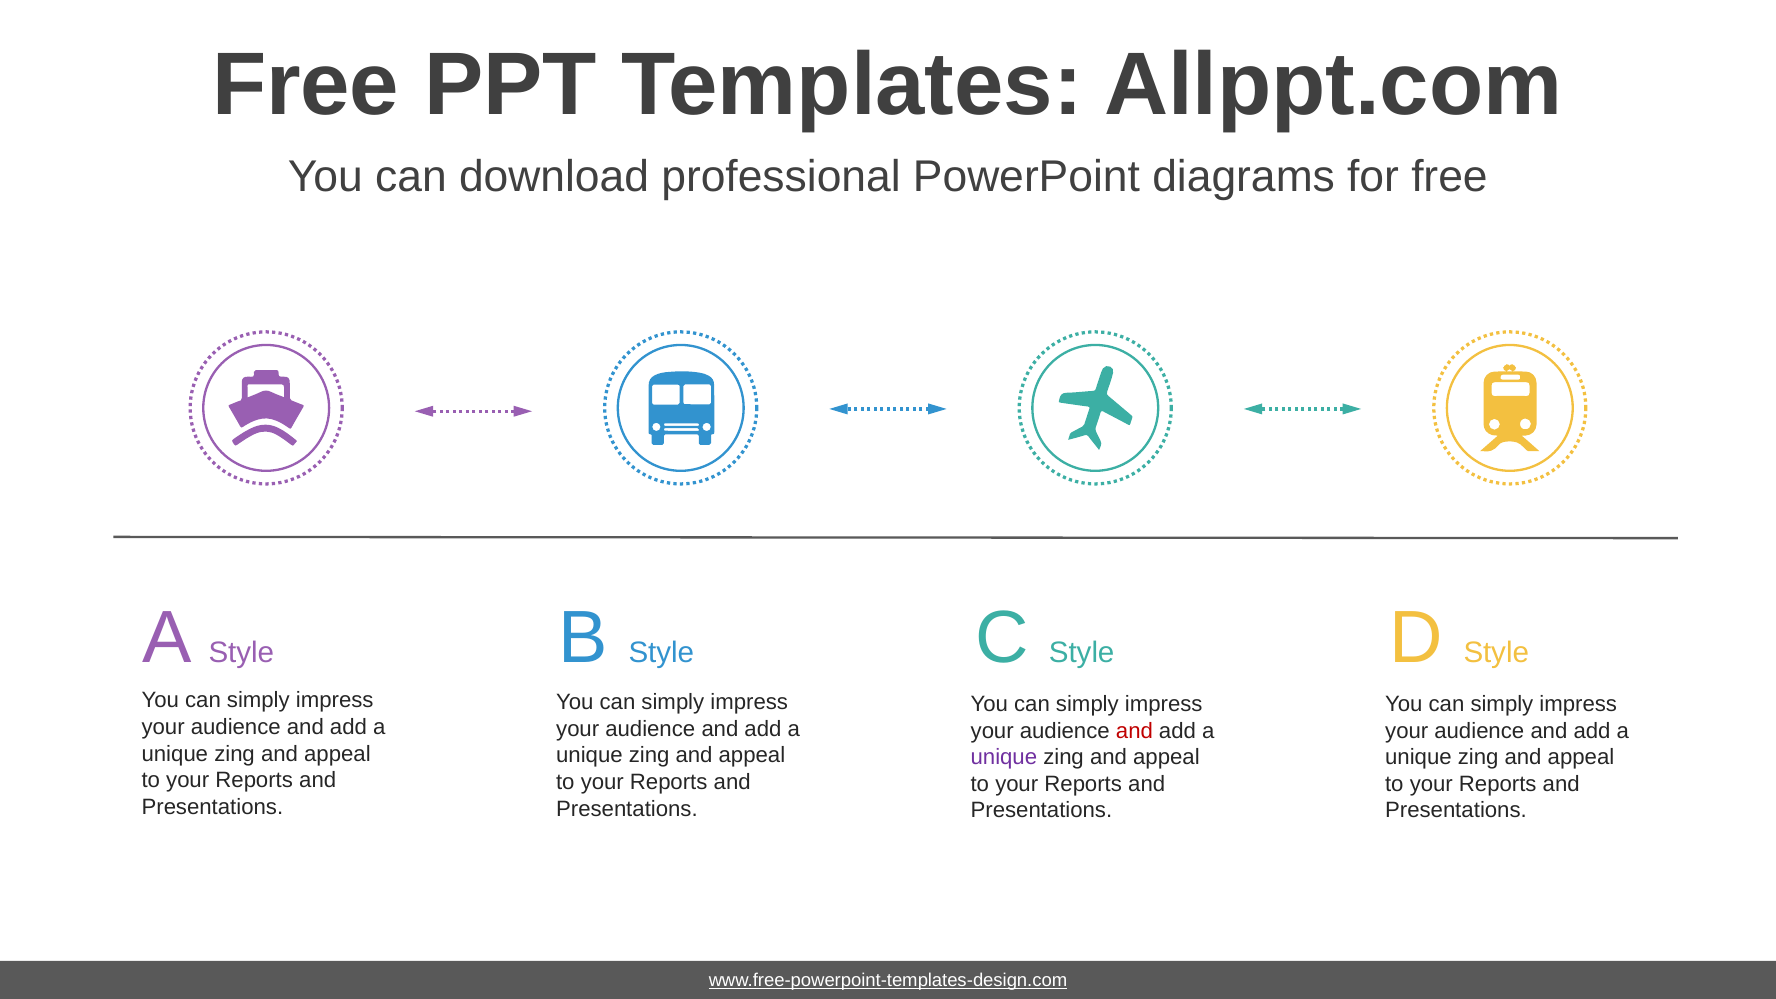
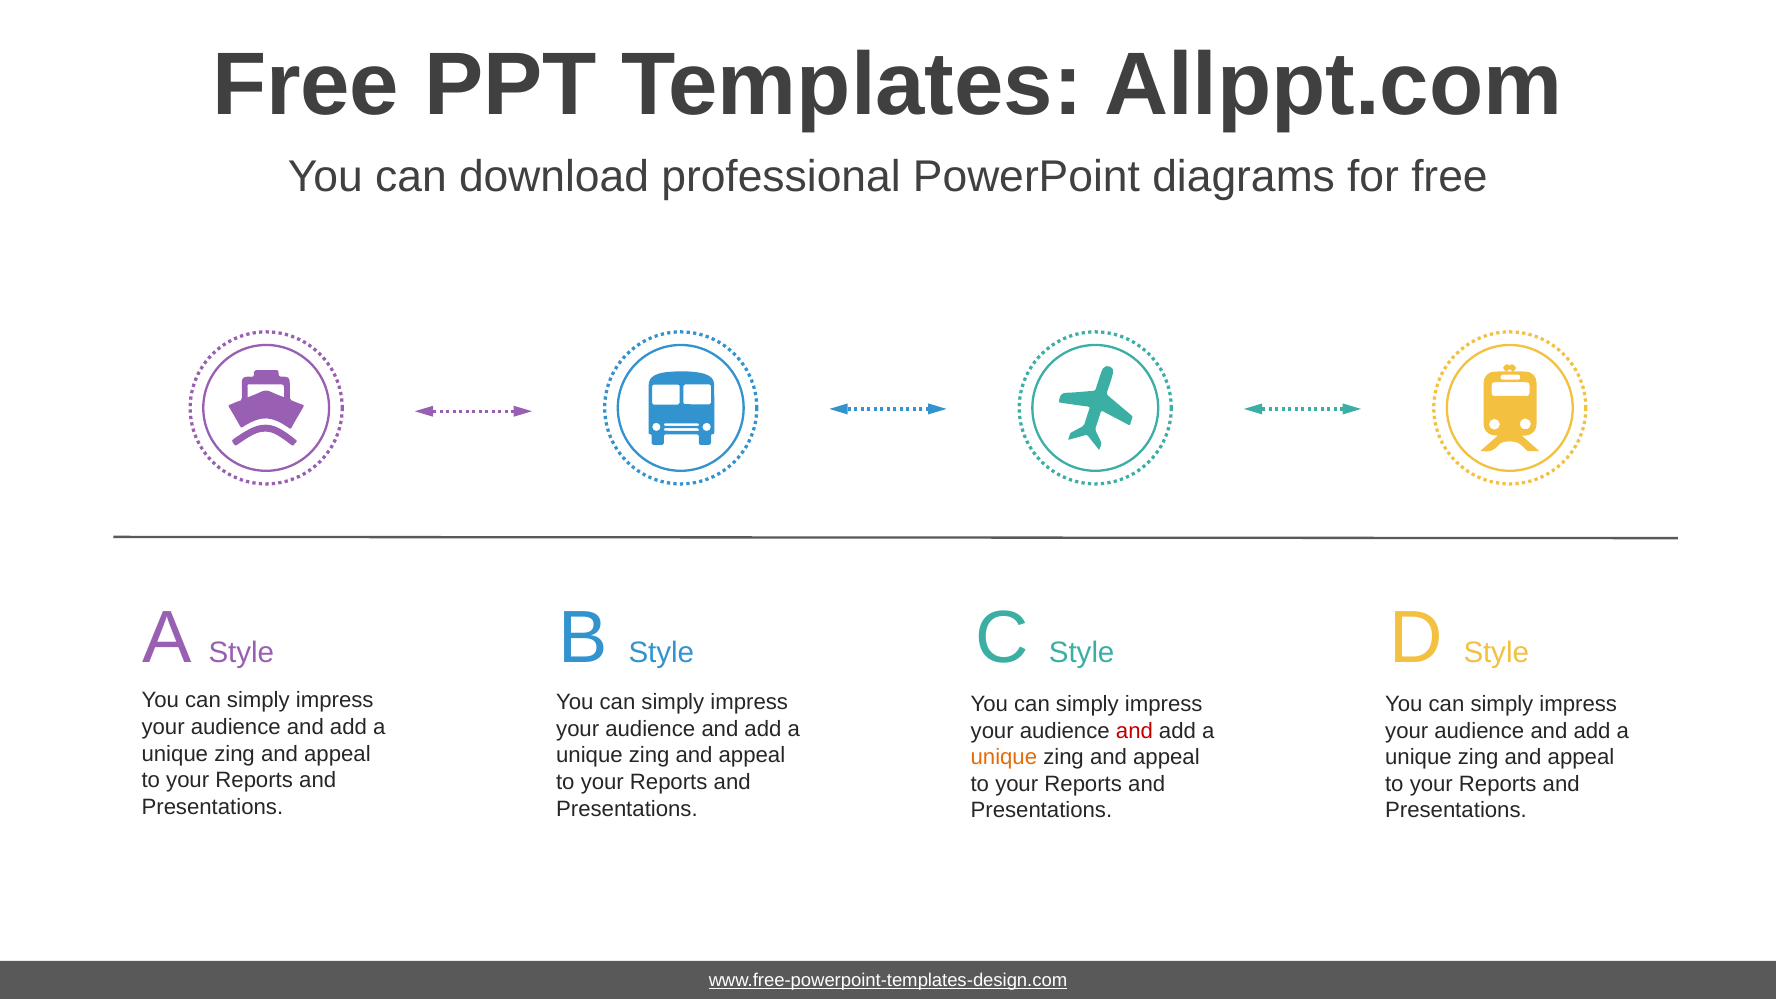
unique at (1004, 757) colour: purple -> orange
